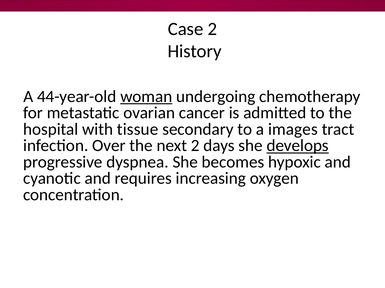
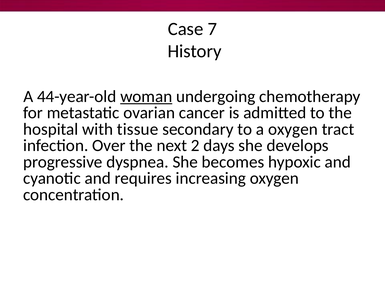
Case 2: 2 -> 7
a images: images -> oxygen
develops underline: present -> none
